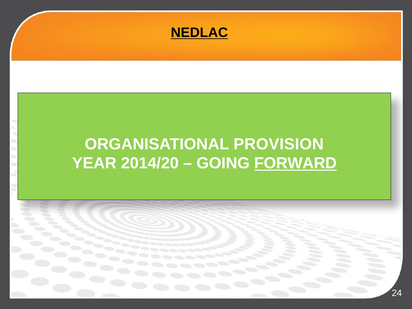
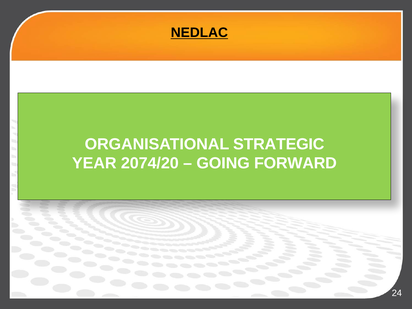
PROVISION: PROVISION -> STRATEGIC
2014/20: 2014/20 -> 2074/20
FORWARD underline: present -> none
